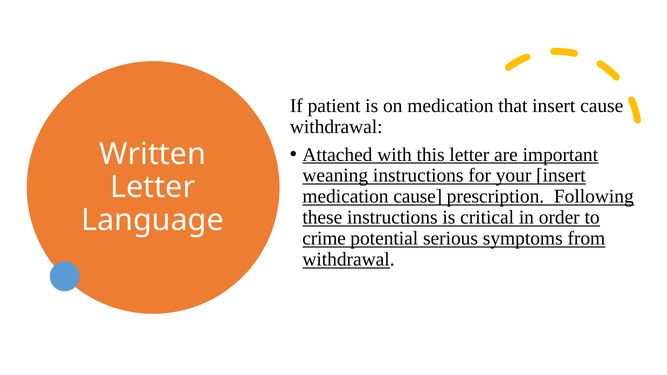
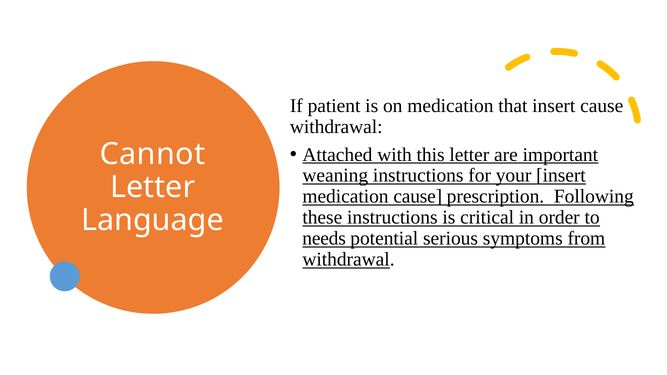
Written: Written -> Cannot
crime: crime -> needs
